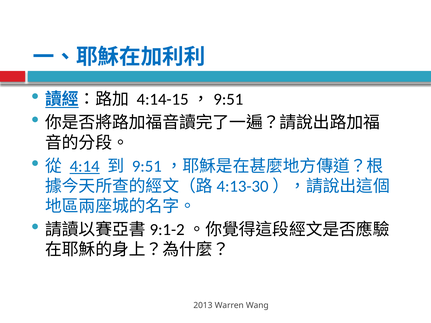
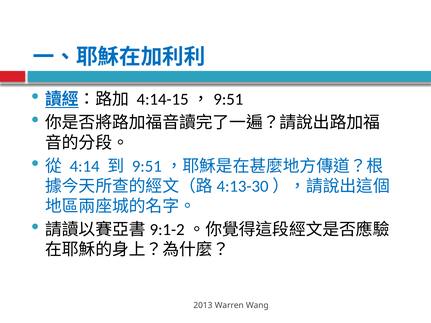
4:14 underline: present -> none
